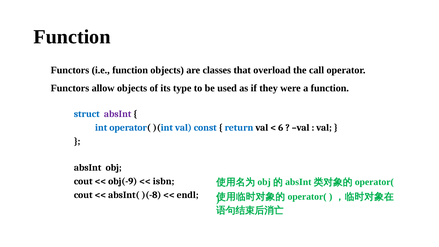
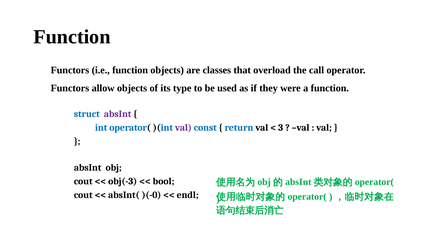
val at (183, 128) colour: blue -> purple
6: 6 -> 3
obj(-9: obj(-9 -> obj(-3
isbn: isbn -> bool
)(-8: )(-8 -> )(-0
